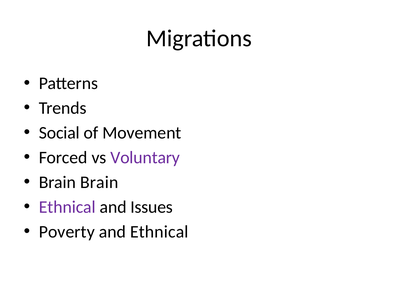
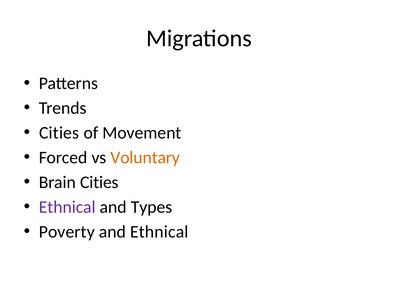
Social at (59, 133): Social -> Cities
Voluntary colour: purple -> orange
Brain Brain: Brain -> Cities
Issues: Issues -> Types
